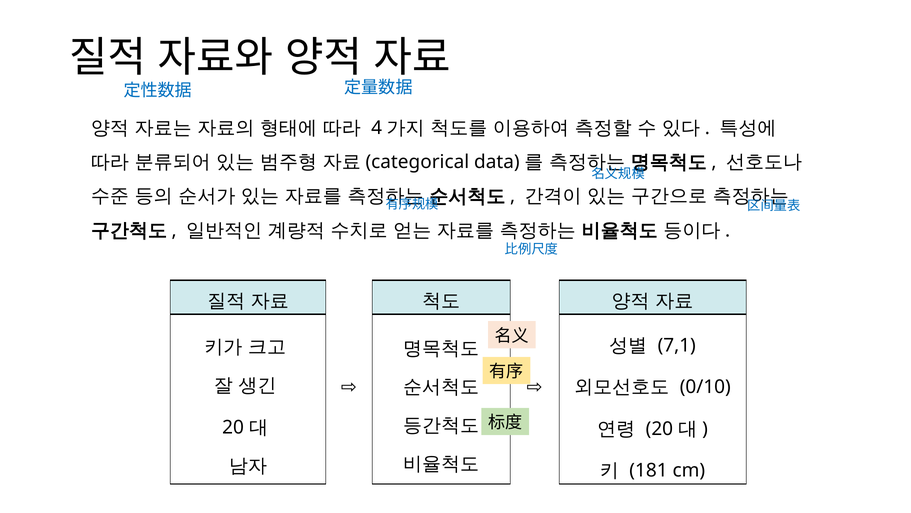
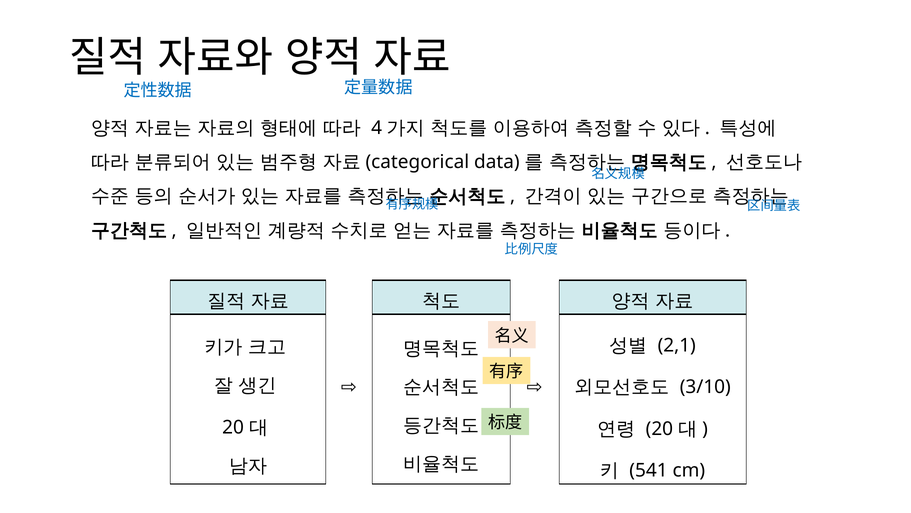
7,1: 7,1 -> 2,1
0/10: 0/10 -> 3/10
181: 181 -> 541
